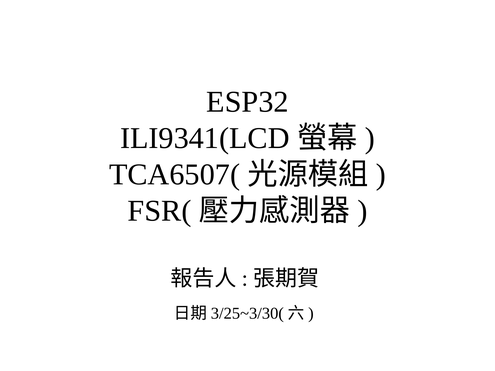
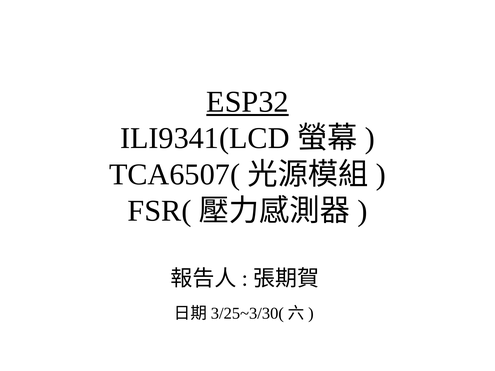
ESP32 underline: none -> present
